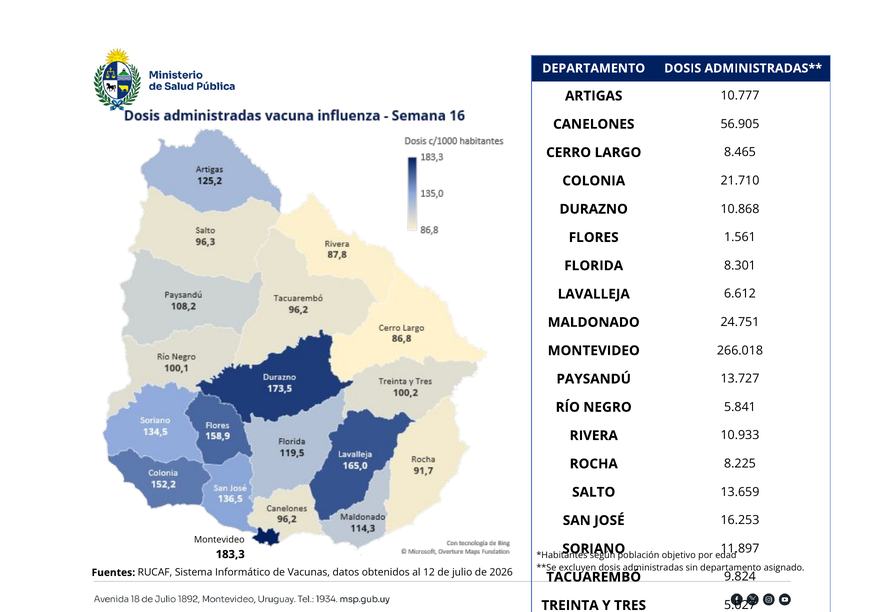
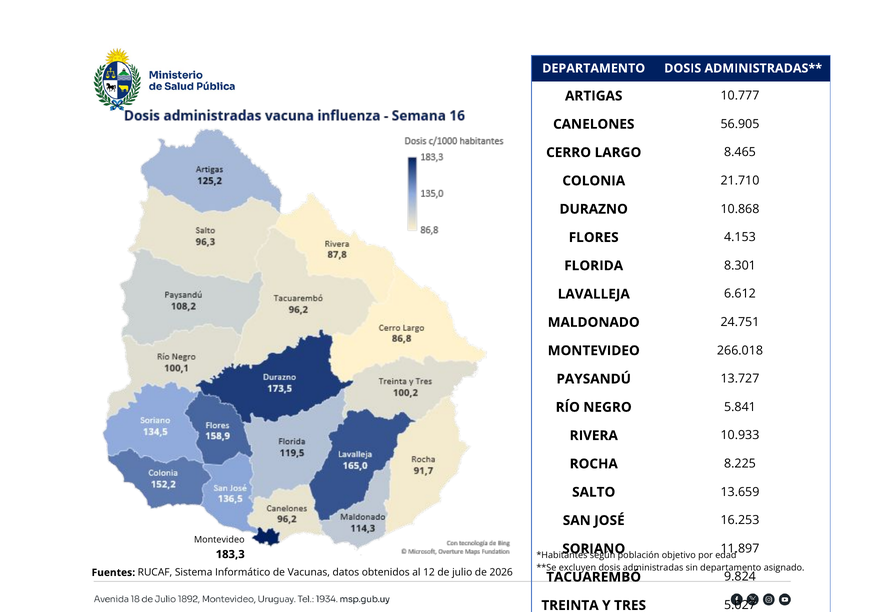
1.561: 1.561 -> 4.153
